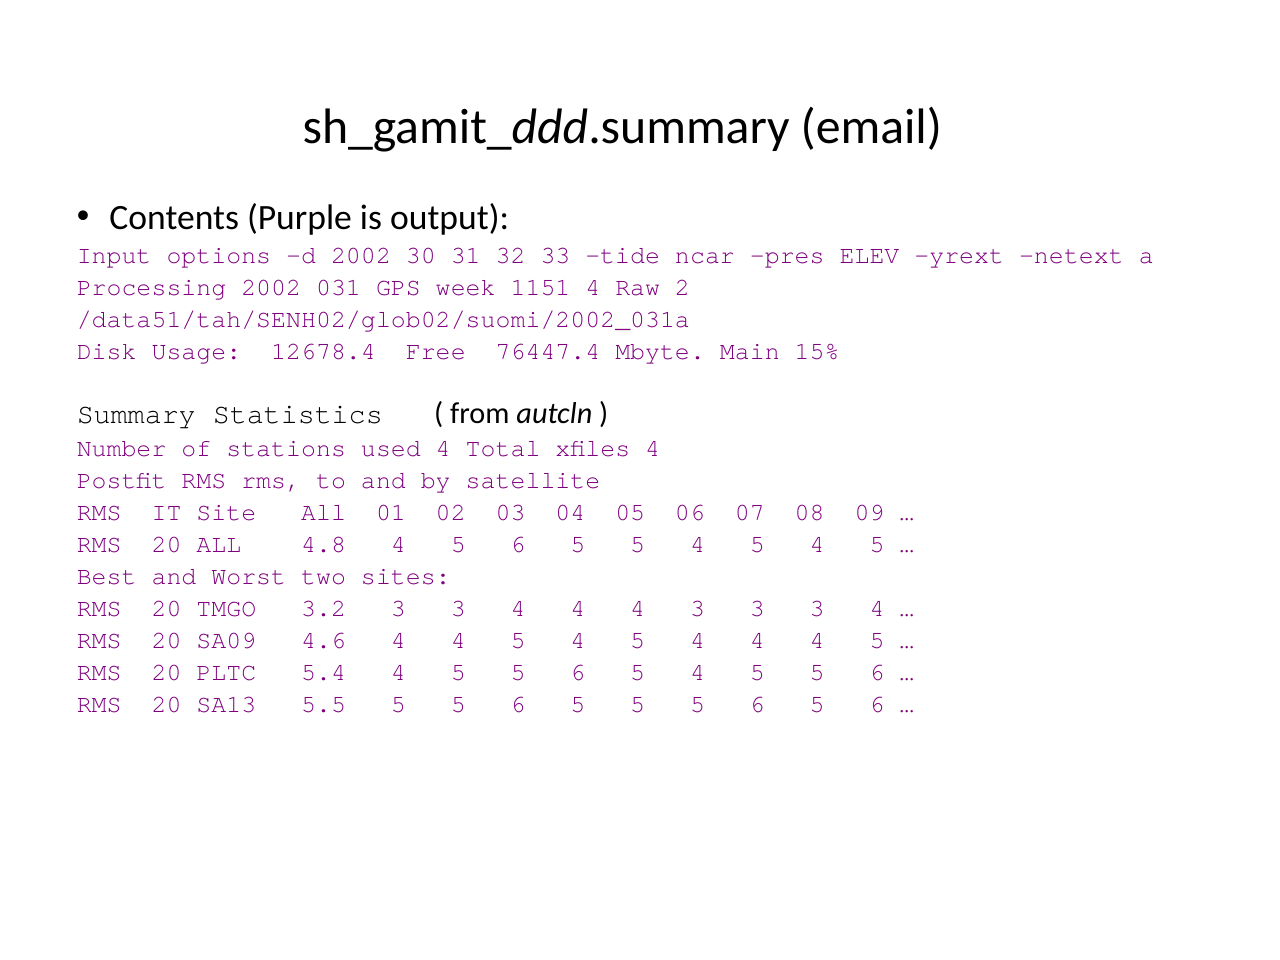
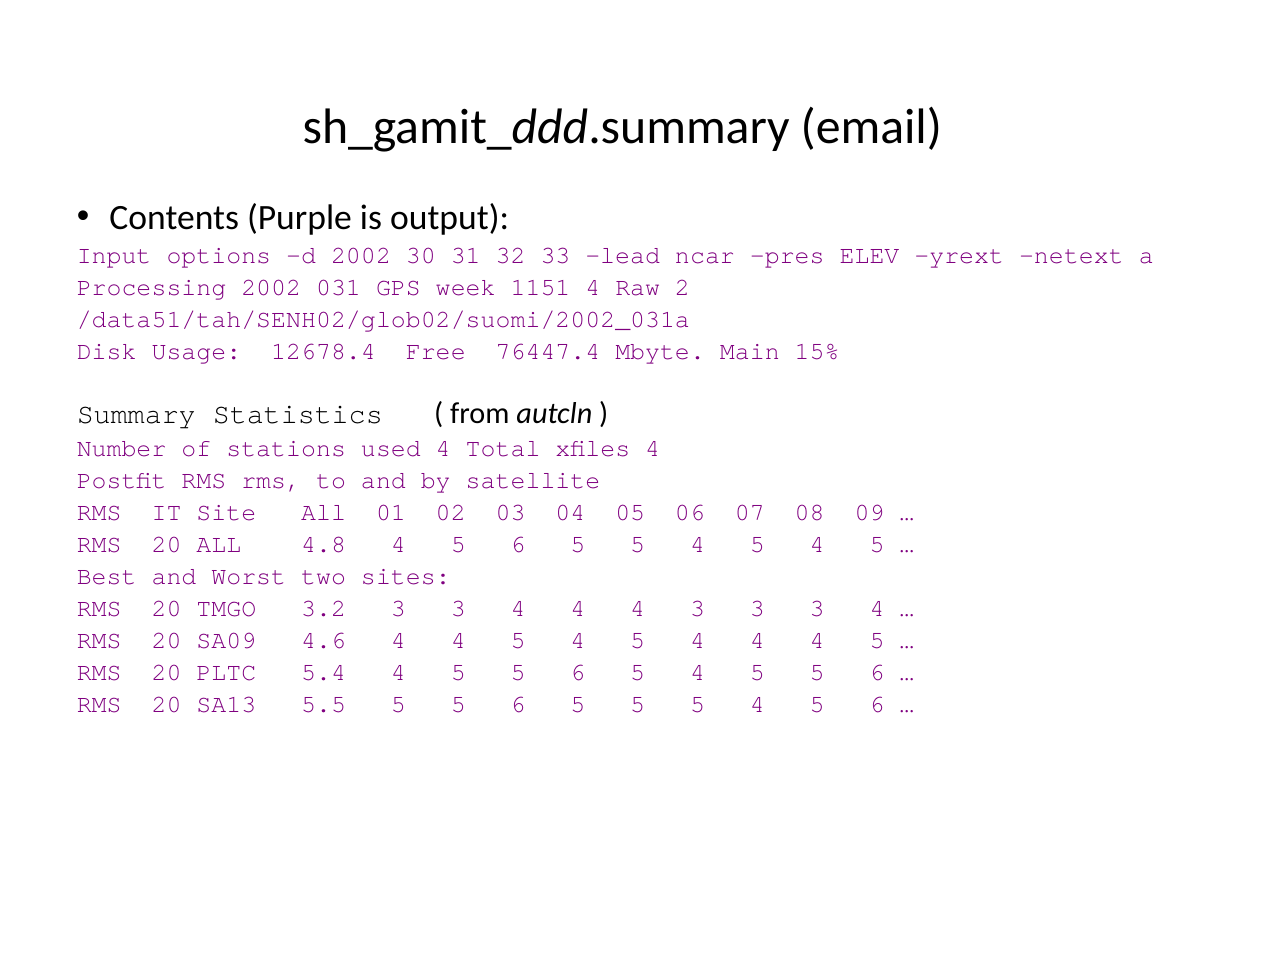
tide: tide -> lead
5 5 5 6: 6 -> 4
